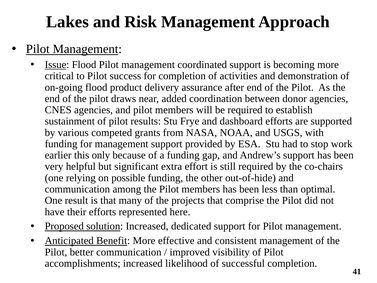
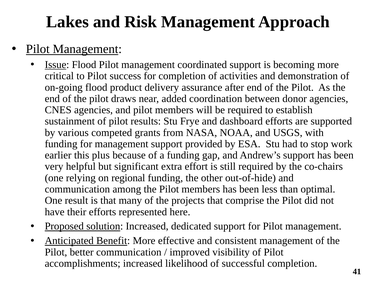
only: only -> plus
possible: possible -> regional
